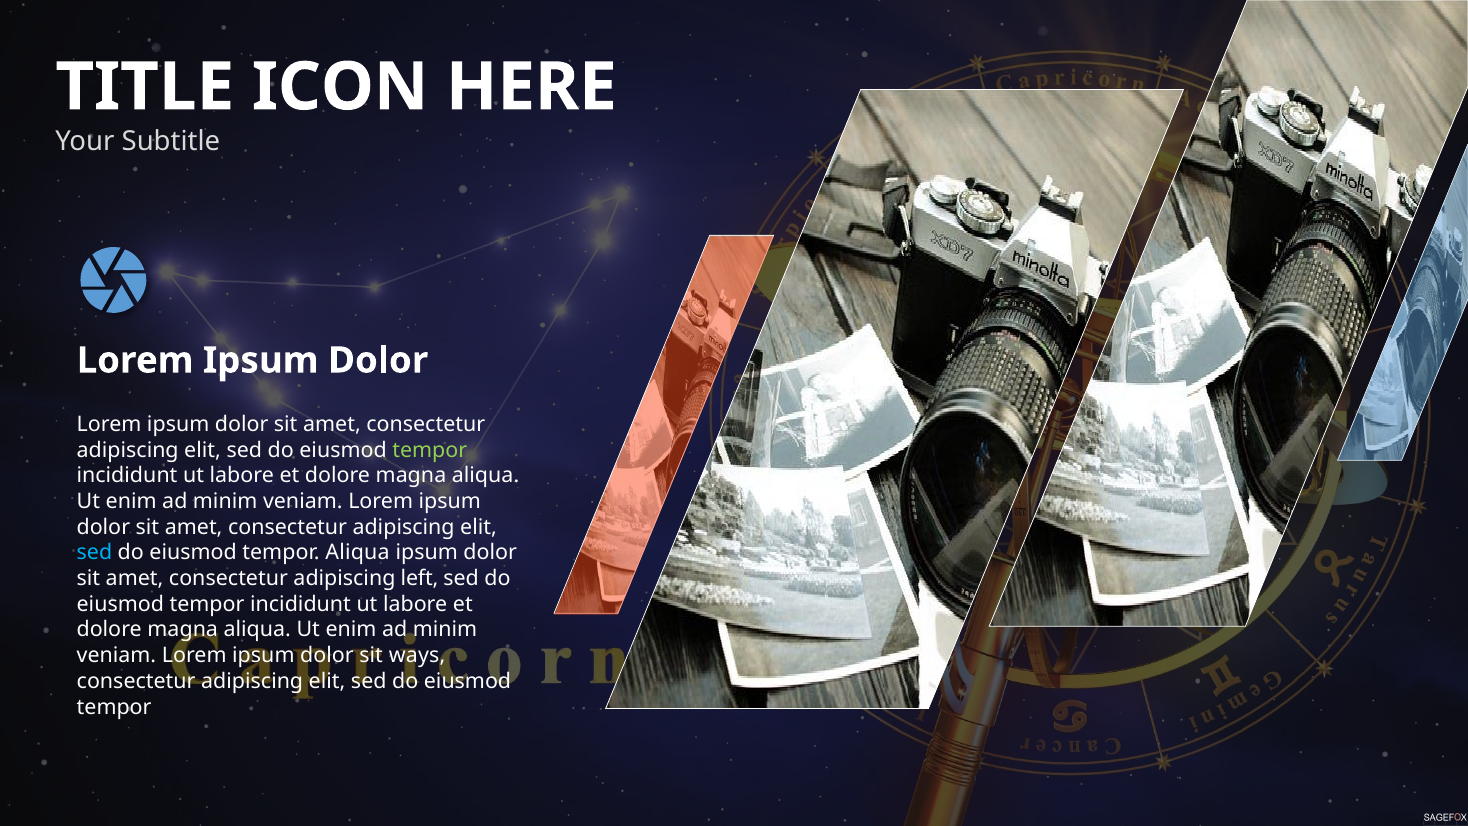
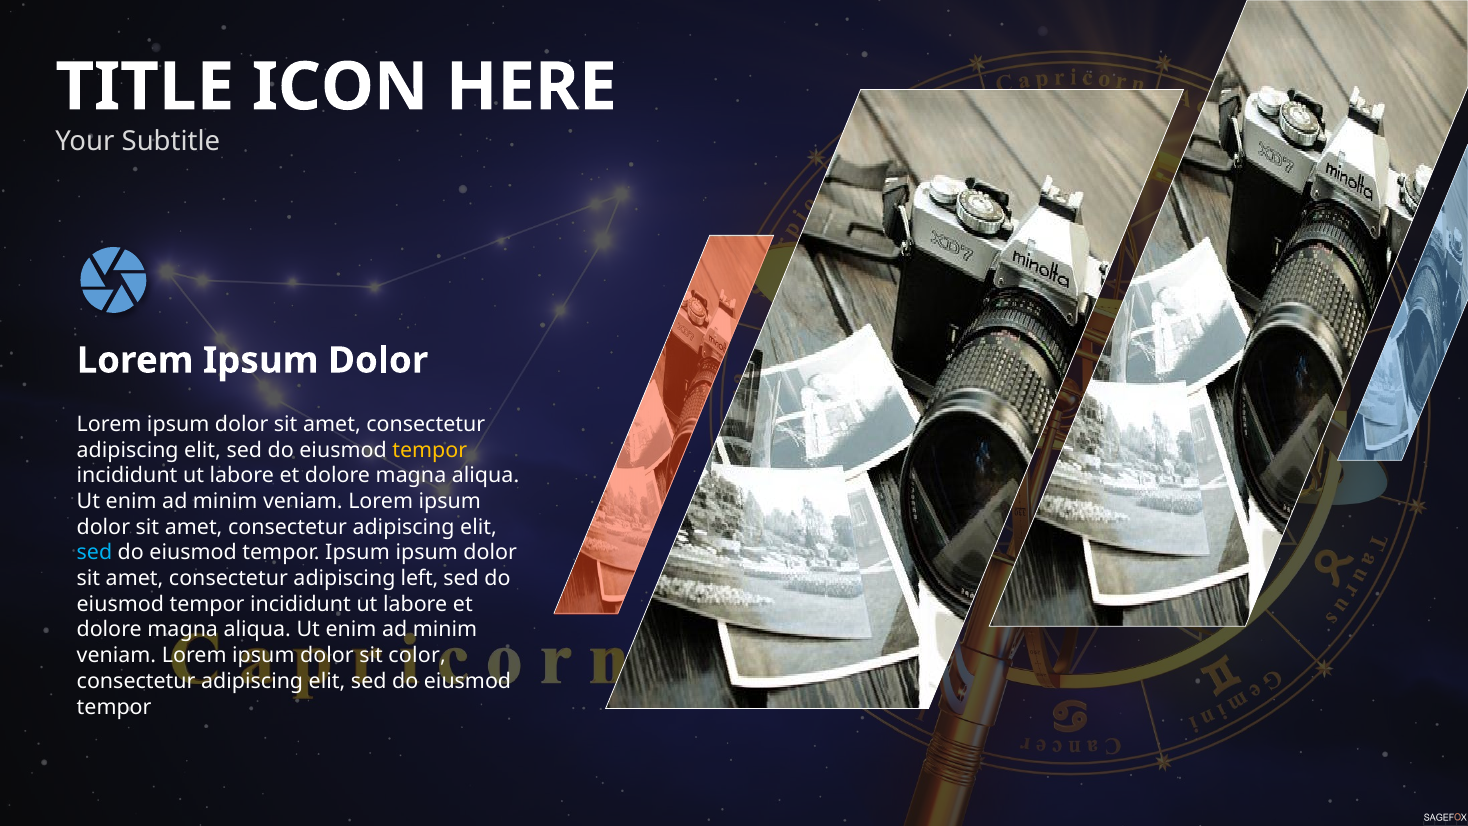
tempor at (430, 450) colour: light green -> yellow
tempor Aliqua: Aliqua -> Ipsum
ways: ways -> color
